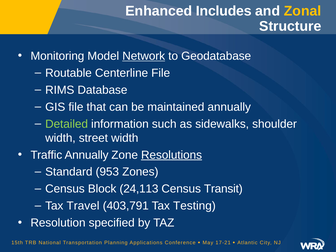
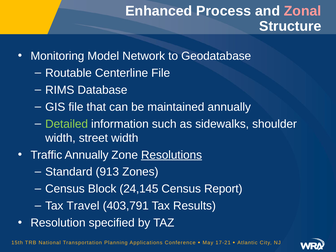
Includes: Includes -> Process
Zonal colour: yellow -> pink
Network underline: present -> none
953: 953 -> 913
24,113: 24,113 -> 24,145
Transit: Transit -> Report
Testing: Testing -> Results
